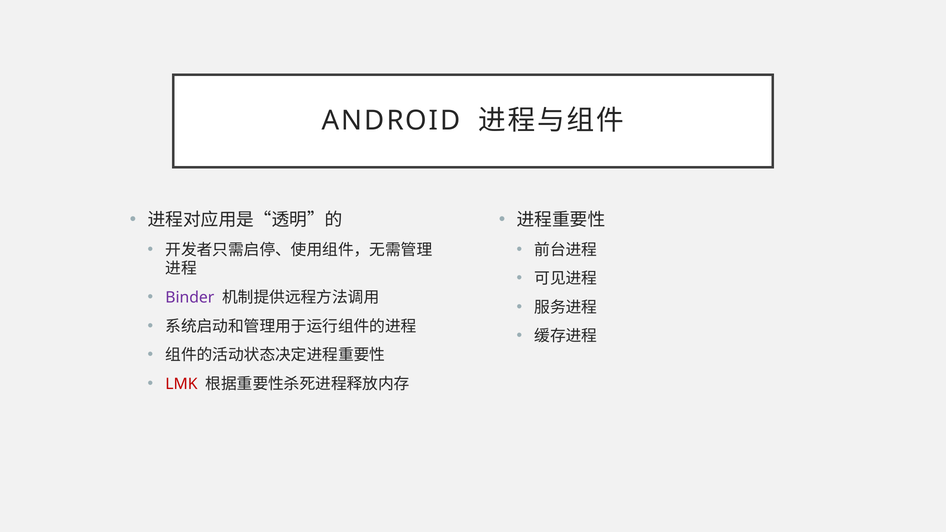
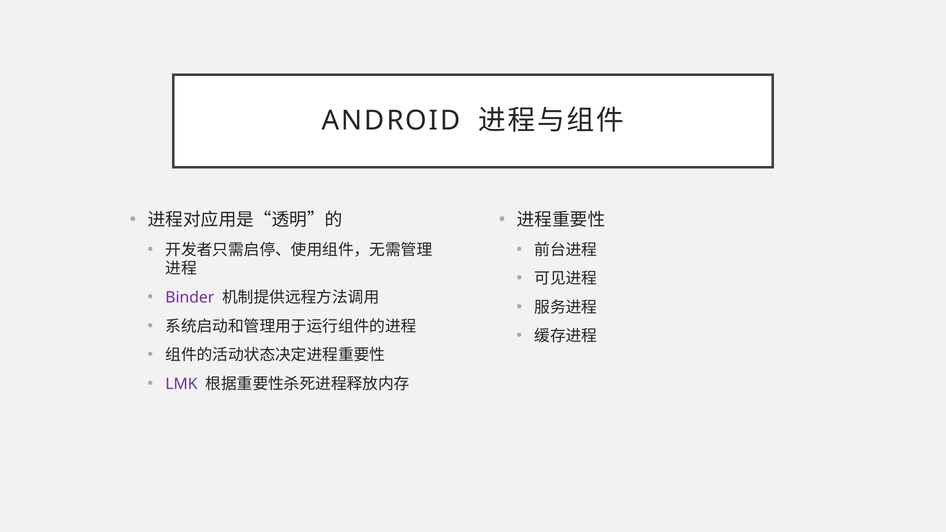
LMK colour: red -> purple
